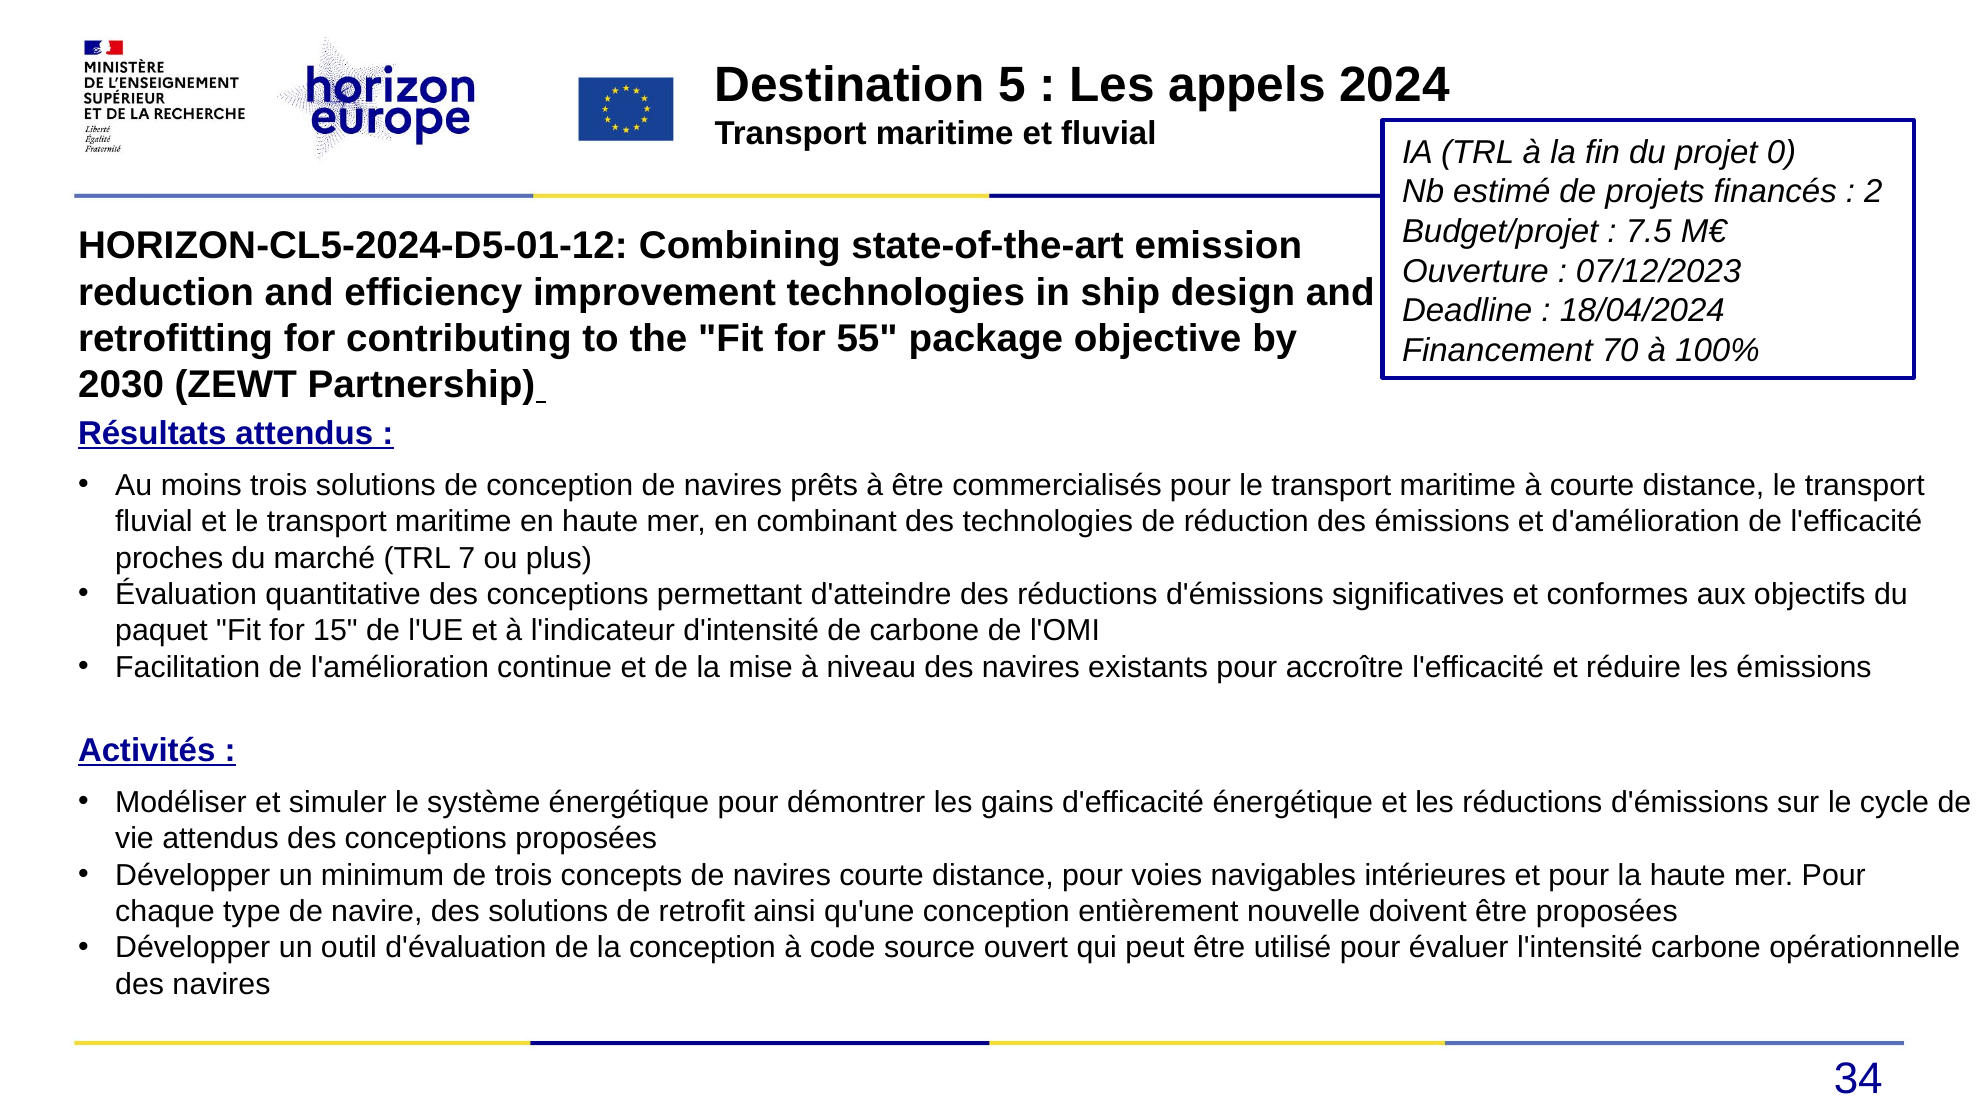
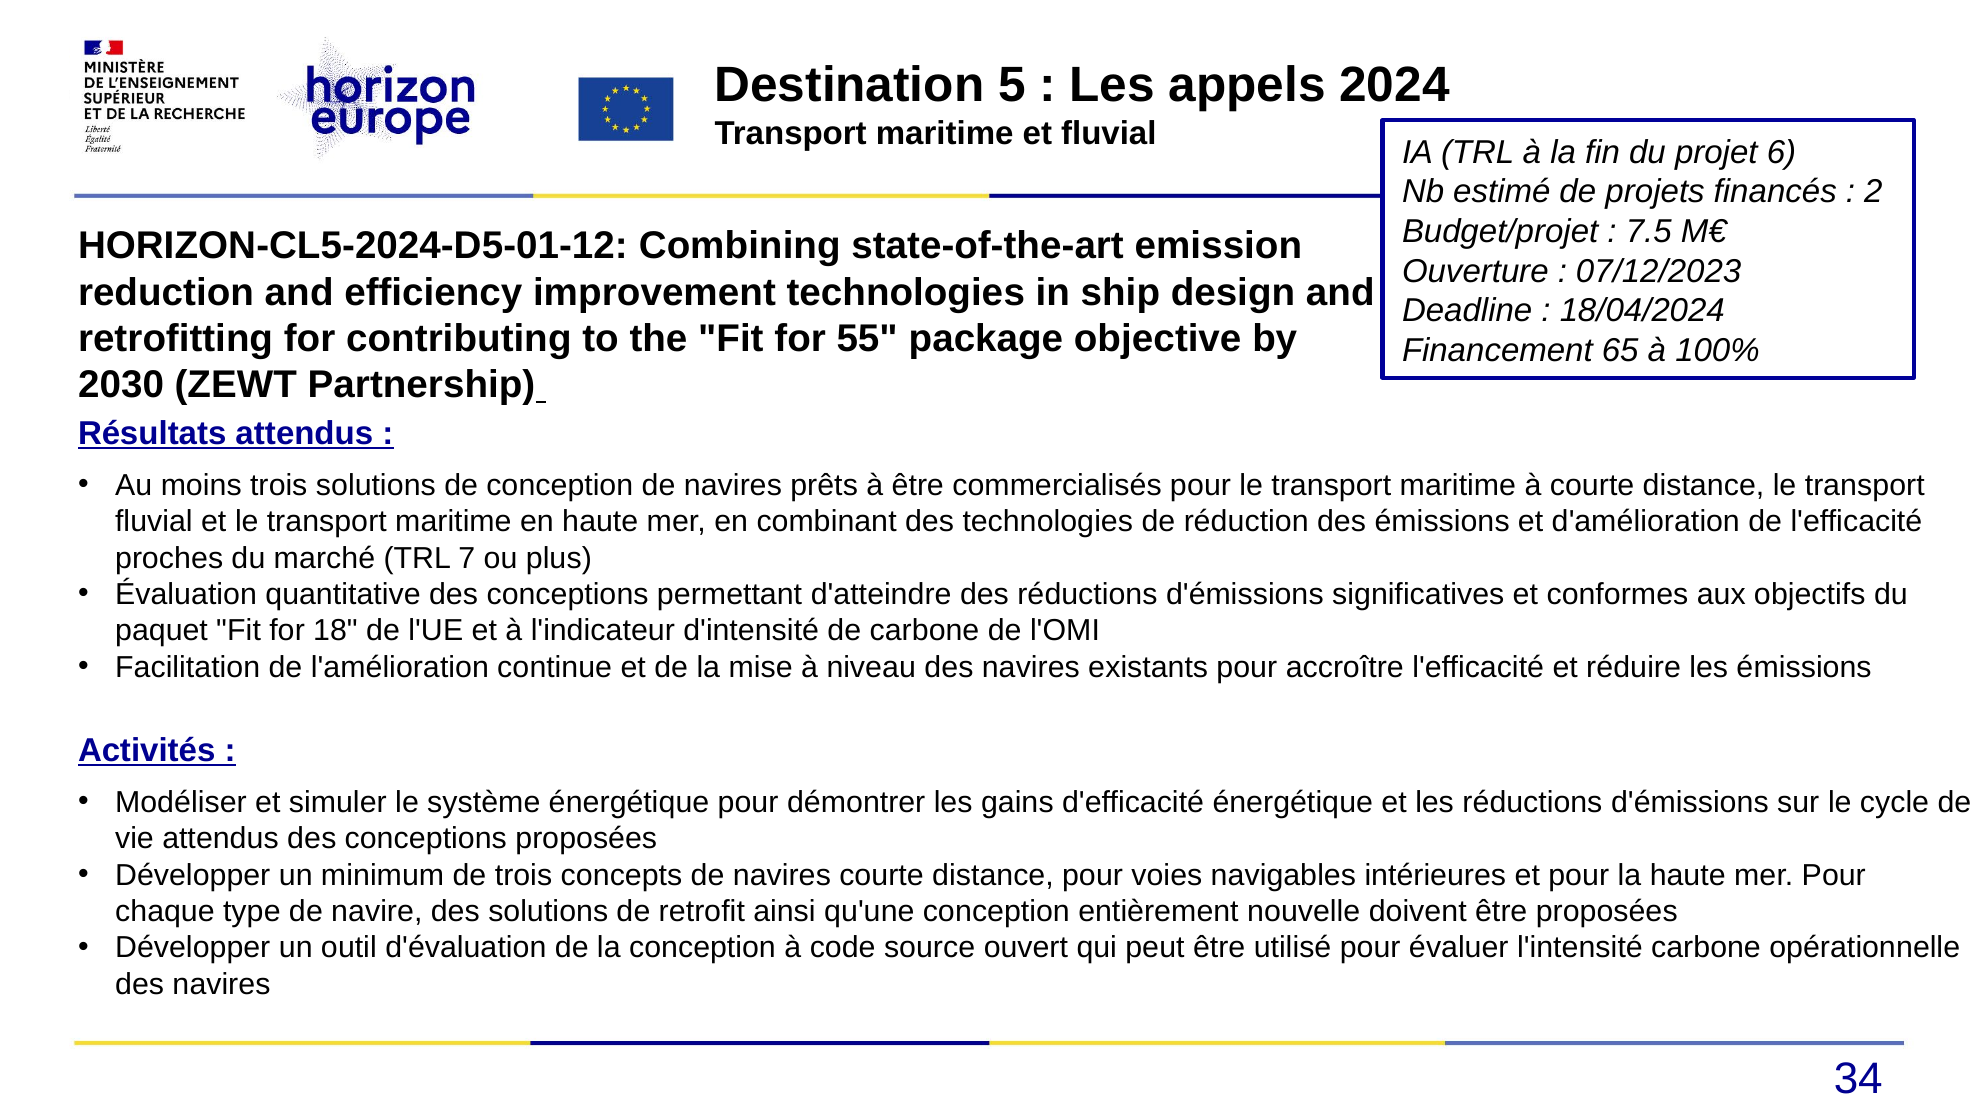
0: 0 -> 6
70: 70 -> 65
15: 15 -> 18
